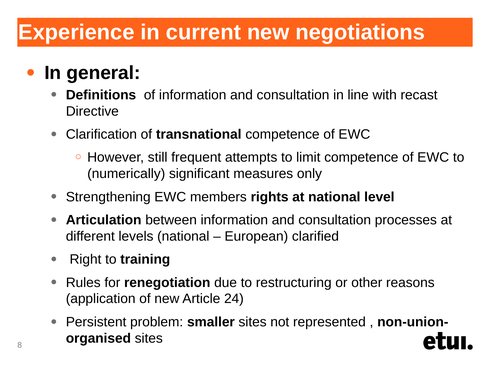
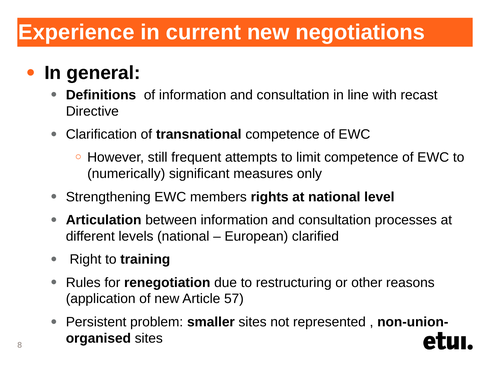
24: 24 -> 57
